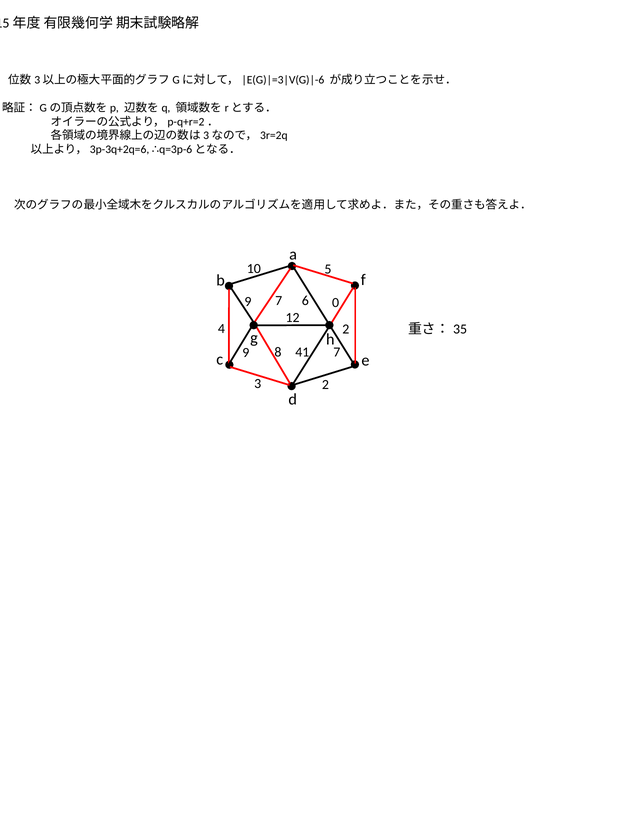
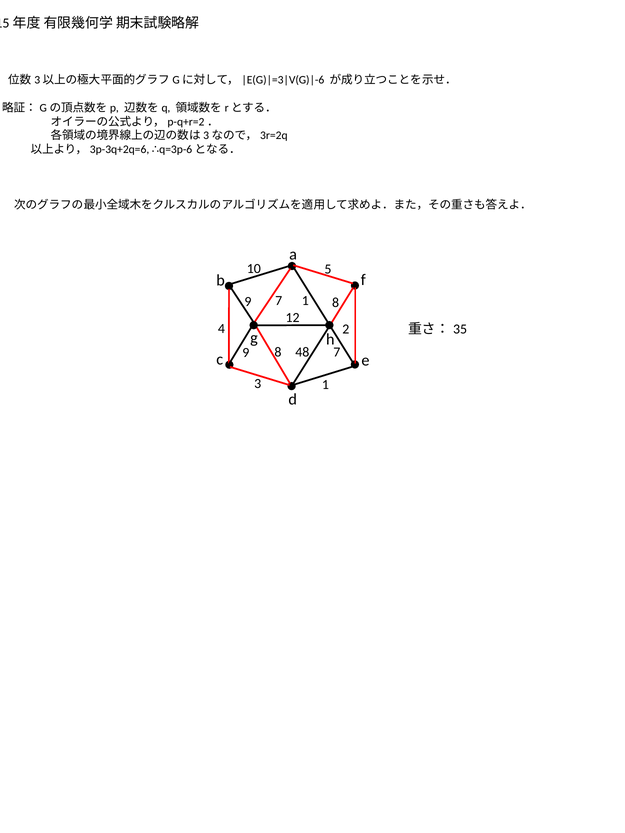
7 6: 6 -> 1
9 0: 0 -> 8
41: 41 -> 48
3 2: 2 -> 1
